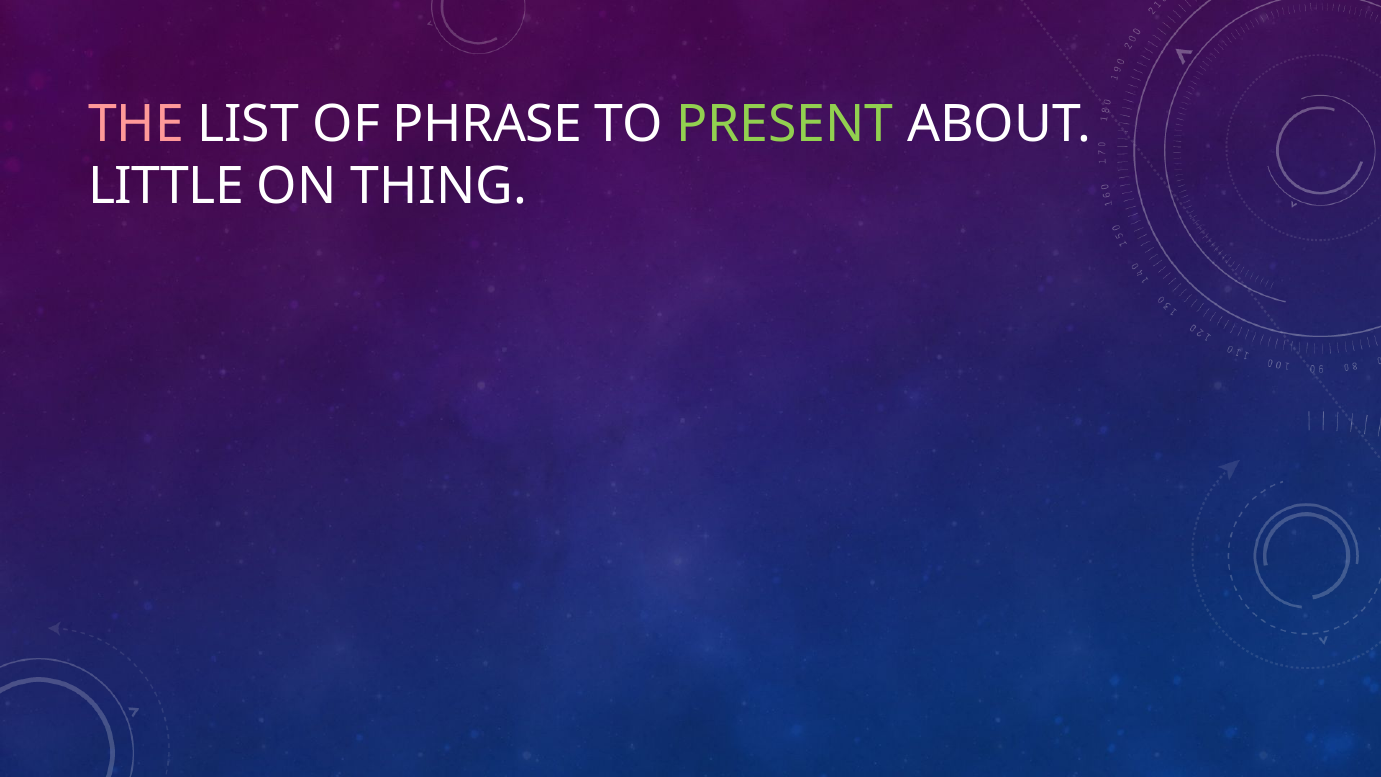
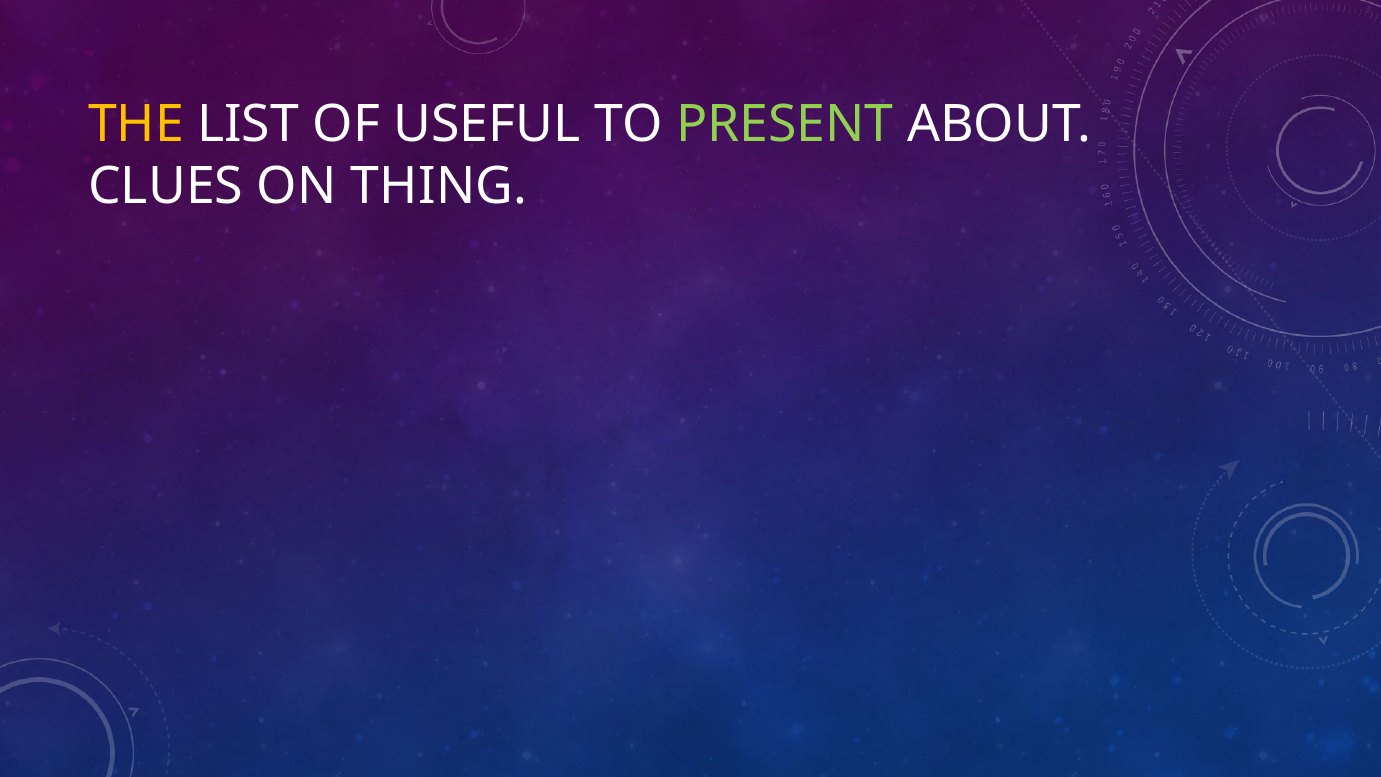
THE colour: pink -> yellow
PHRASE: PHRASE -> USEFUL
LITTLE: LITTLE -> CLUES
